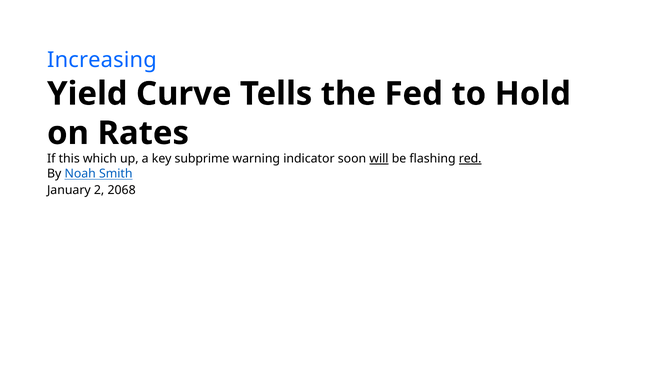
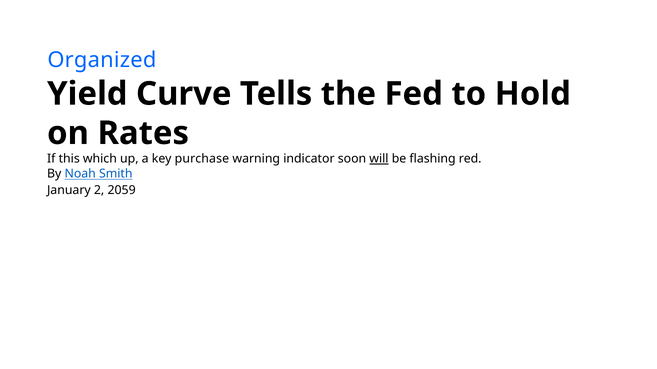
Increasing: Increasing -> Organized
subprime: subprime -> purchase
red underline: present -> none
2068: 2068 -> 2059
